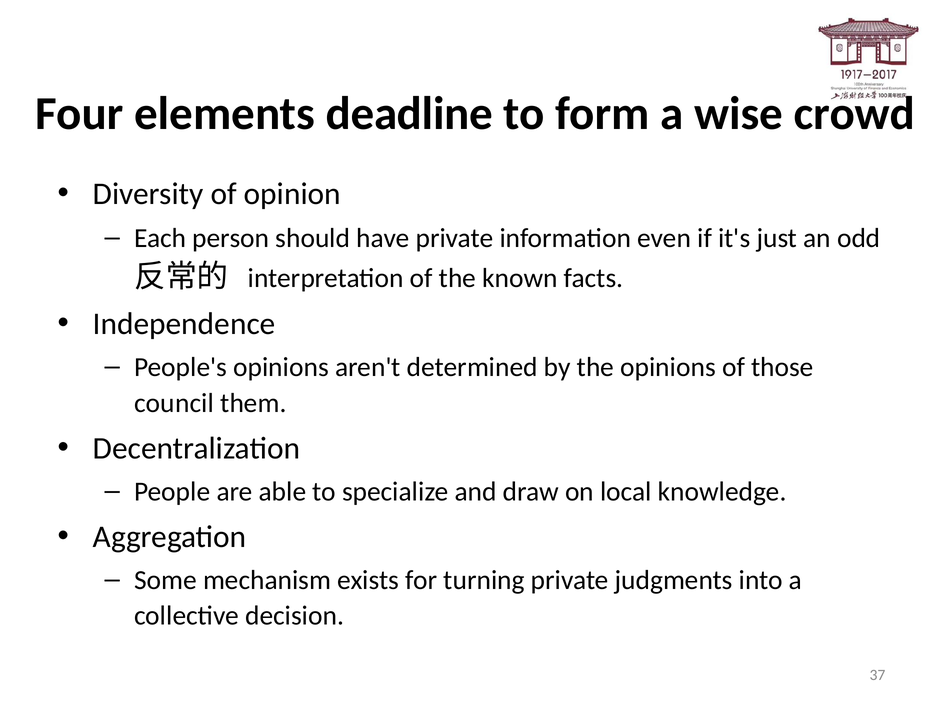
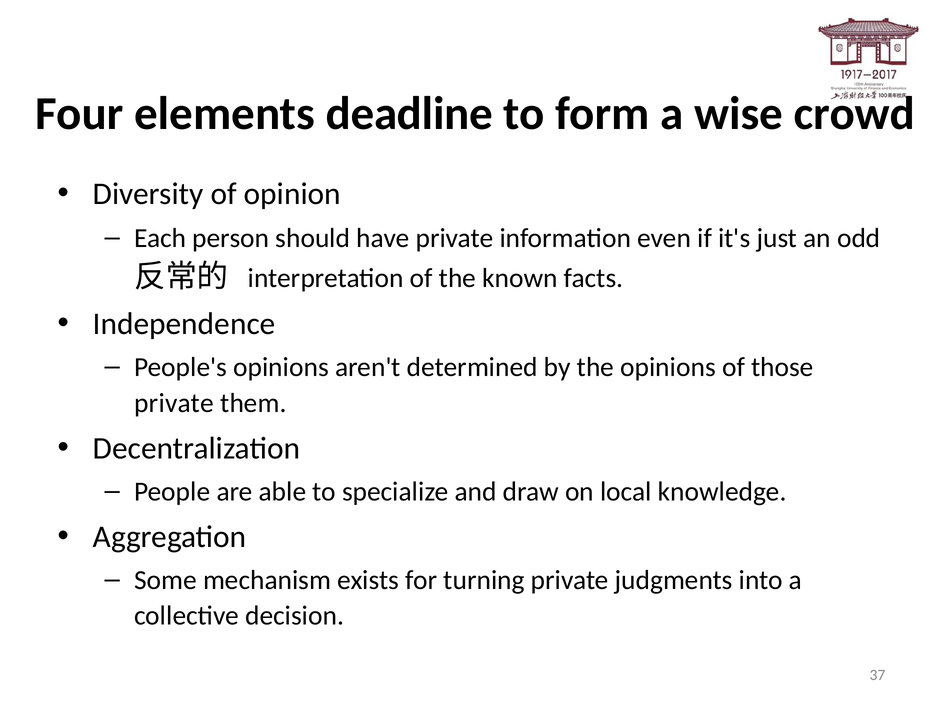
council at (174, 403): council -> private
